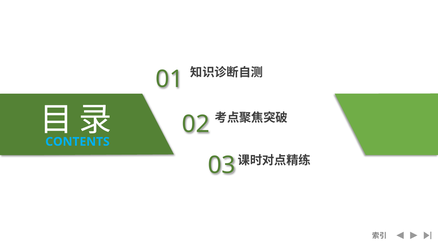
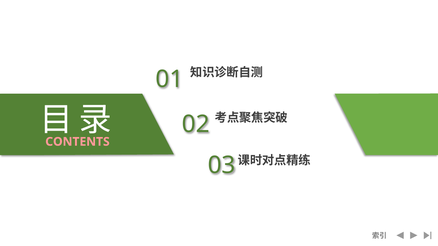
CONTENTS colour: light blue -> pink
